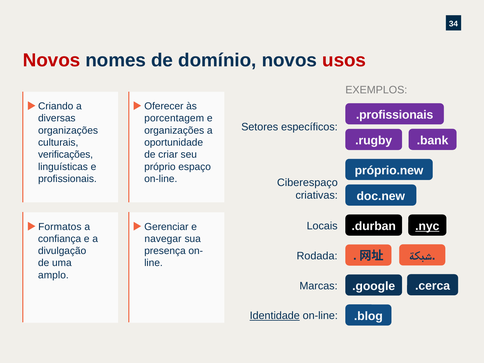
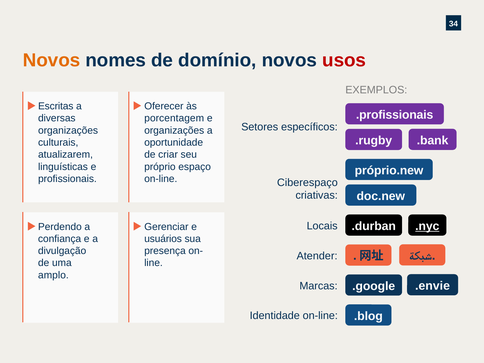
Novos at (52, 60) colour: red -> orange
Criando: Criando -> Escritas
verificações: verificações -> atualizarem
Formatos: Formatos -> Perdendo
navegar: navegar -> usuários
Rodada: Rodada -> Atender
.cerca: .cerca -> .envie
Identidade underline: present -> none
